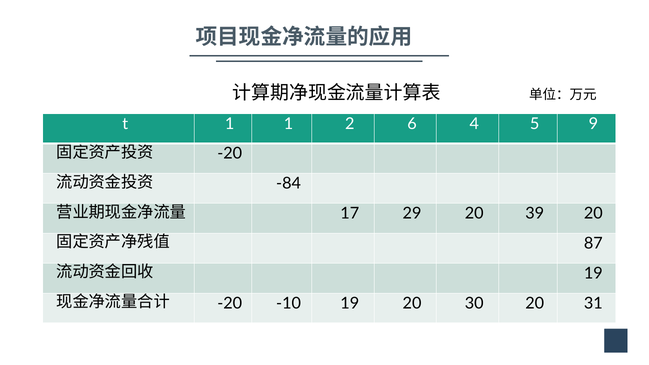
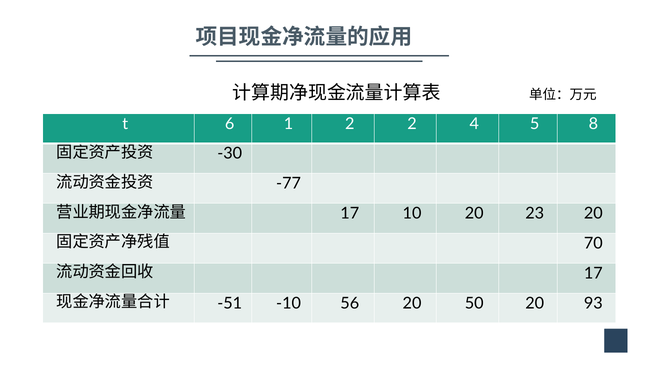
t 1: 1 -> 6
2 6: 6 -> 2
9: 9 -> 8
-20 at (230, 154): -20 -> -30
-84: -84 -> -77
29: 29 -> 10
39: 39 -> 23
87: 87 -> 70
19 at (593, 273): 19 -> 17
-20 at (230, 303): -20 -> -51
-10 19: 19 -> 56
30: 30 -> 50
31: 31 -> 93
